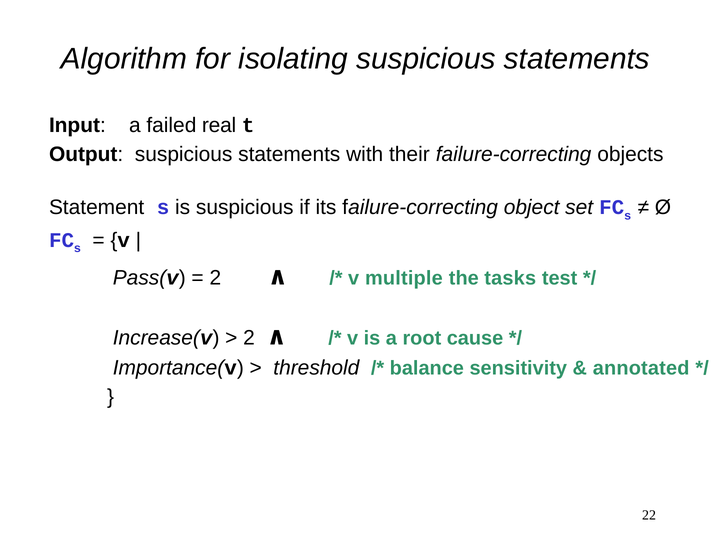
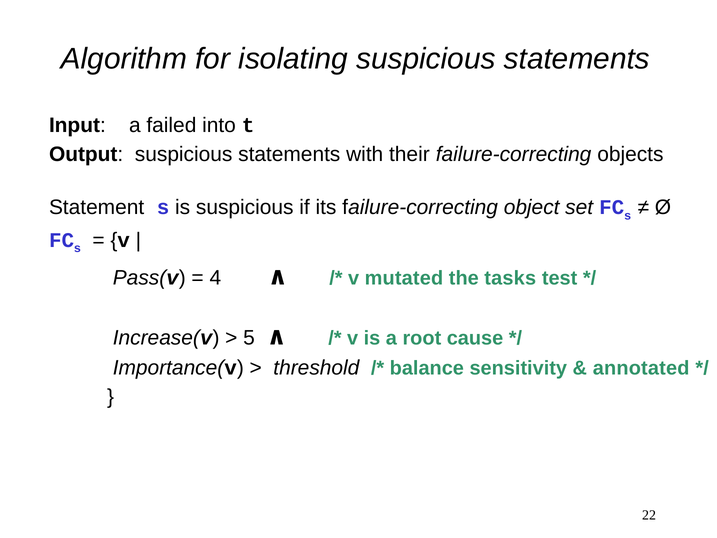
real: real -> into
2 at (215, 278): 2 -> 4
multiple: multiple -> mutated
2 at (249, 338): 2 -> 5
